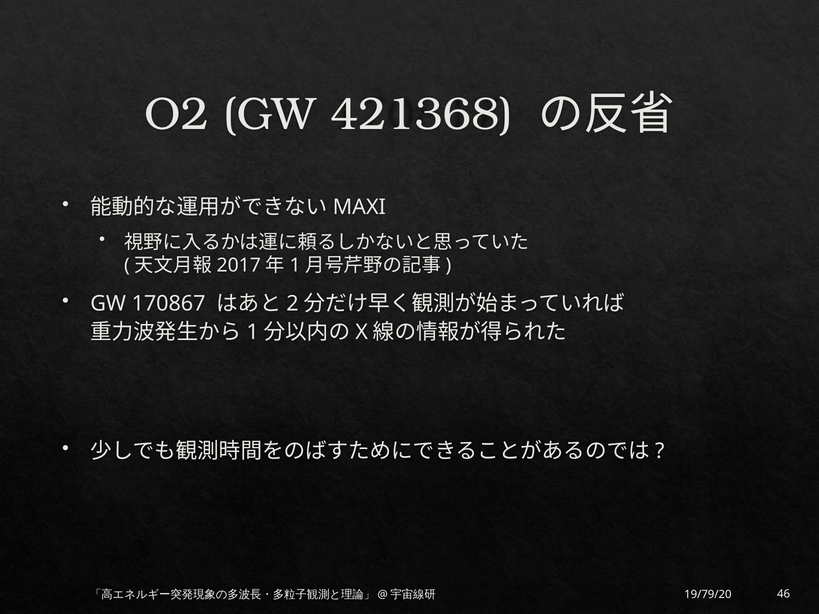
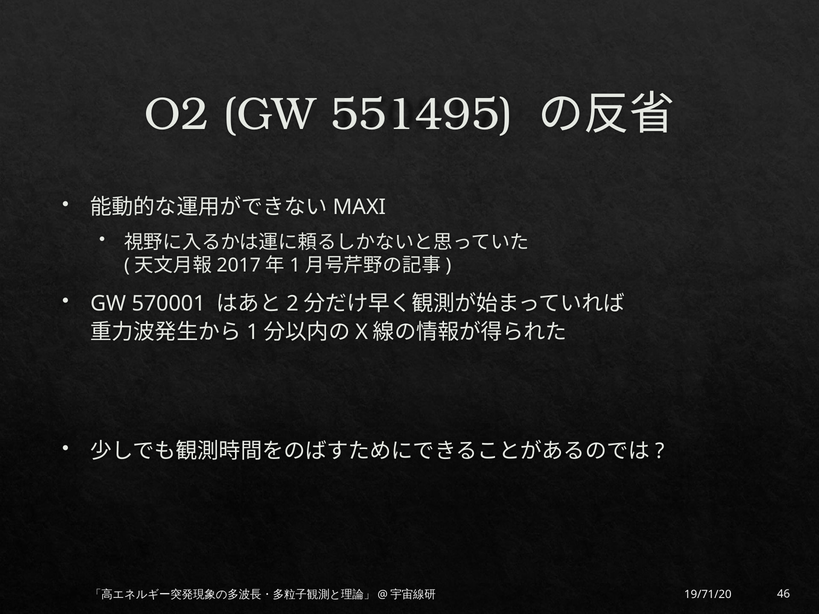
421368: 421368 -> 551495
170867: 170867 -> 570001
19/79/20: 19/79/20 -> 19/71/20
